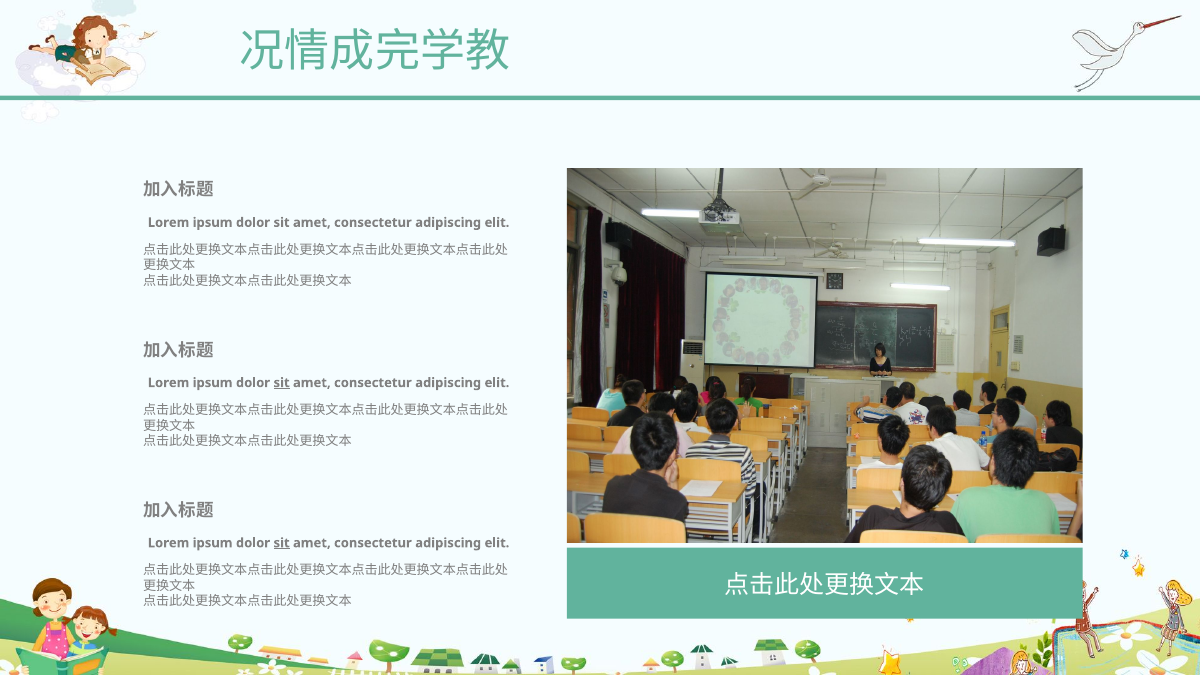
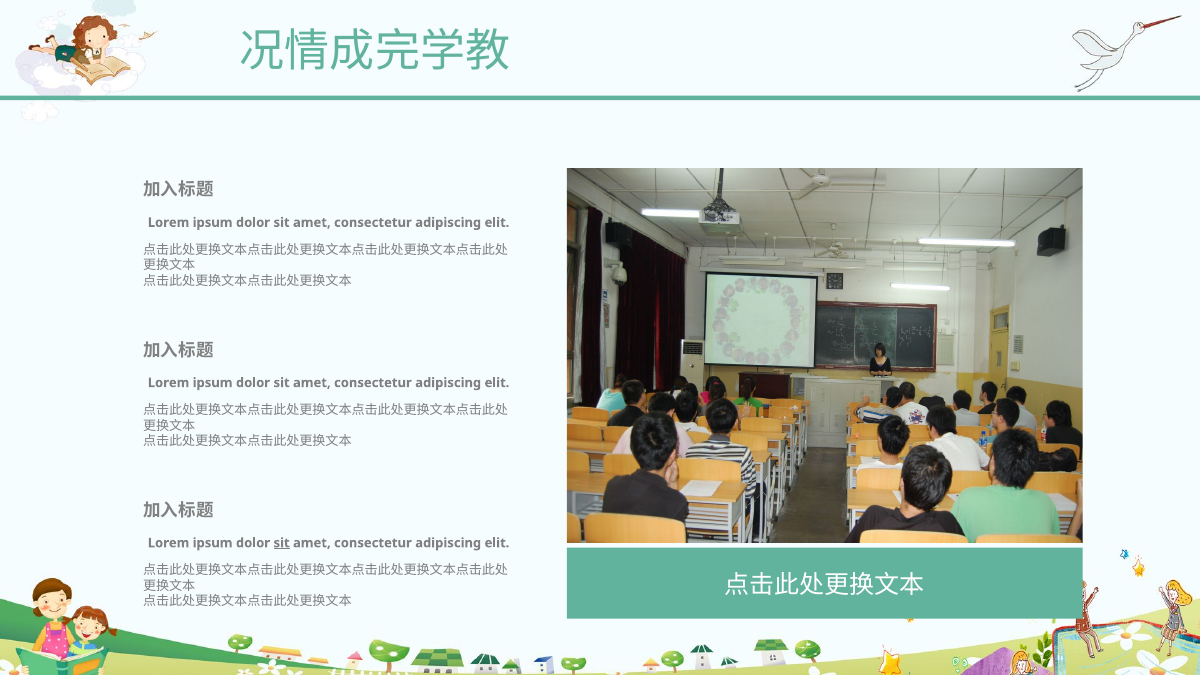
sit at (282, 383) underline: present -> none
